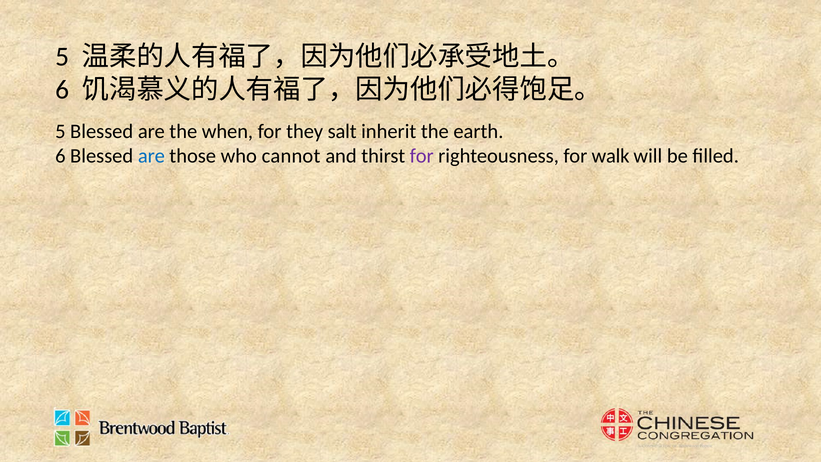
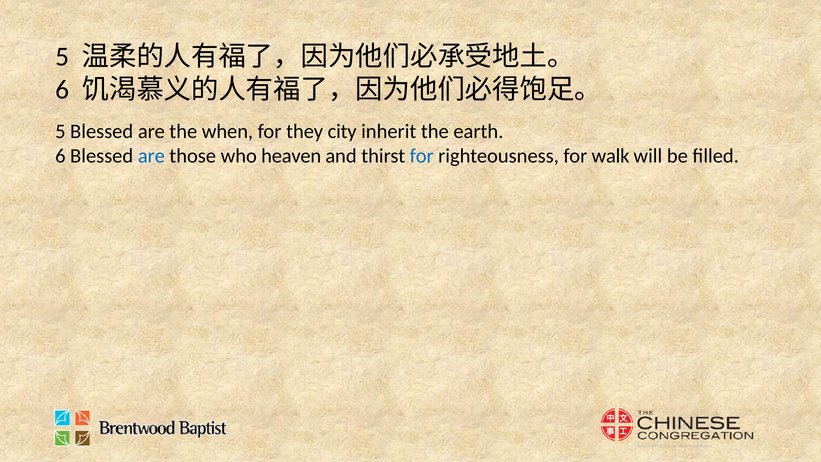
salt: salt -> city
cannot: cannot -> heaven
for at (422, 156) colour: purple -> blue
